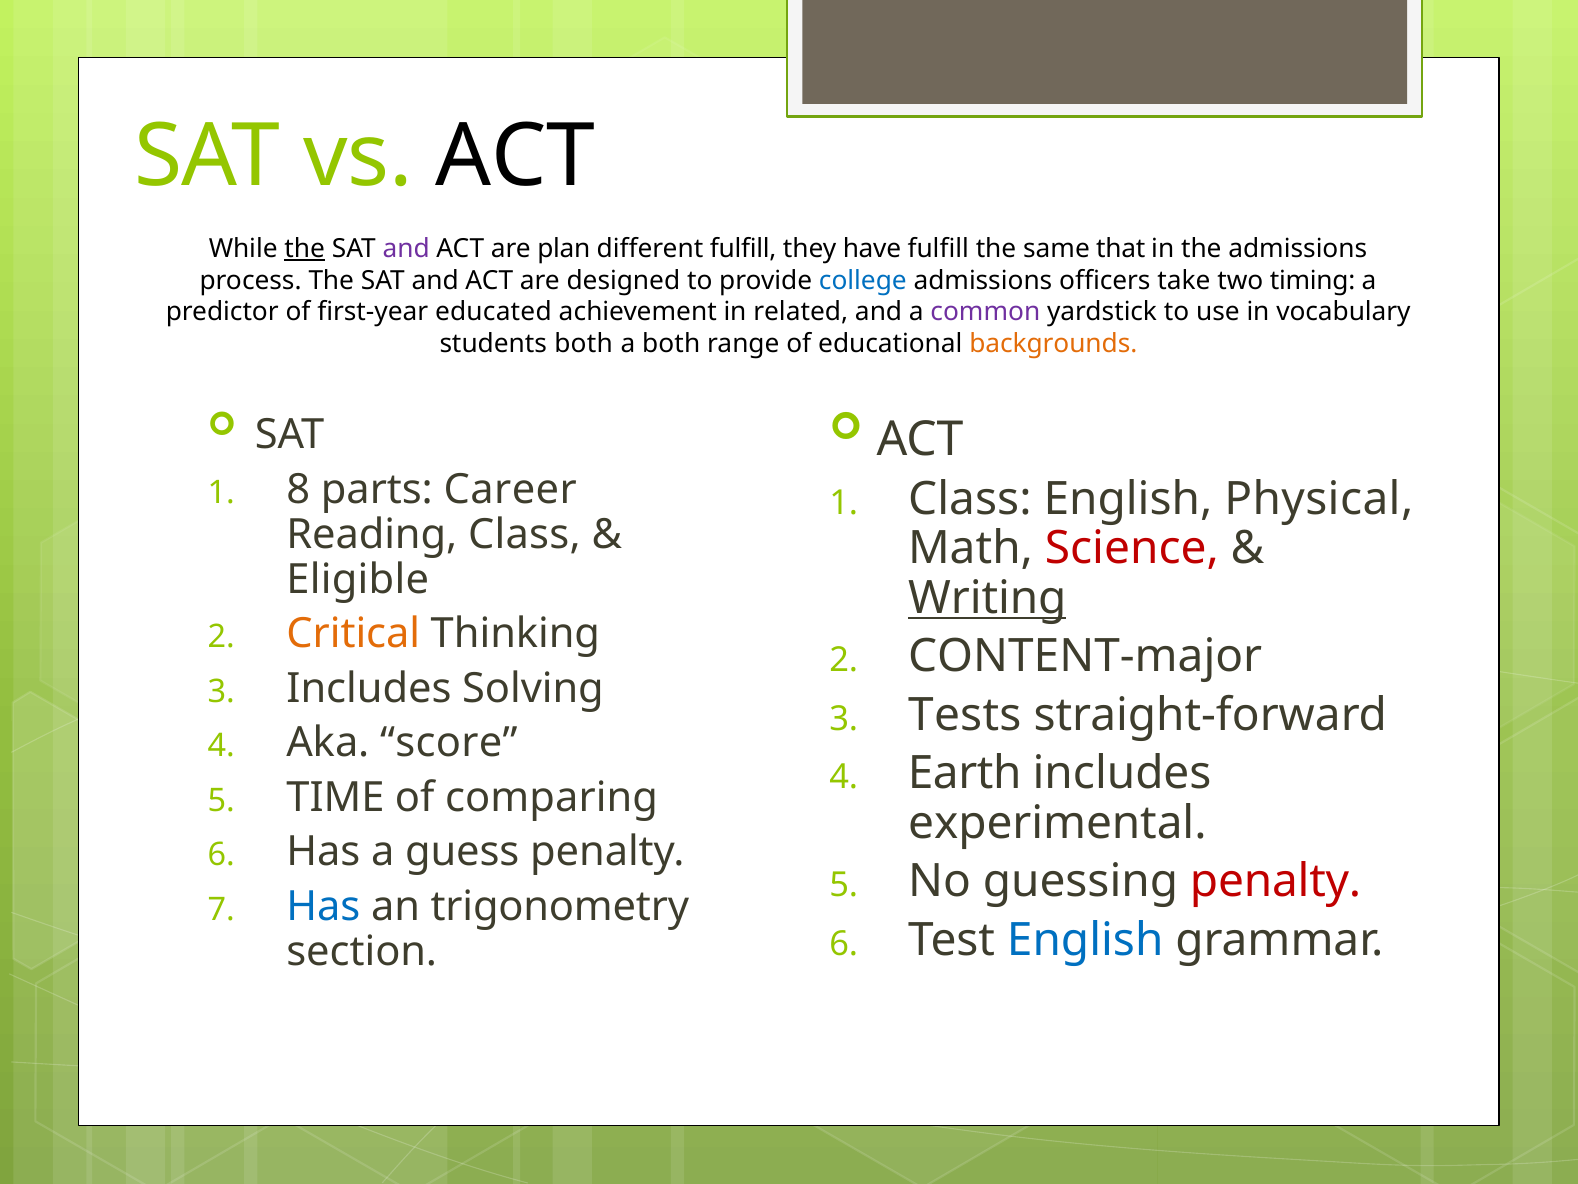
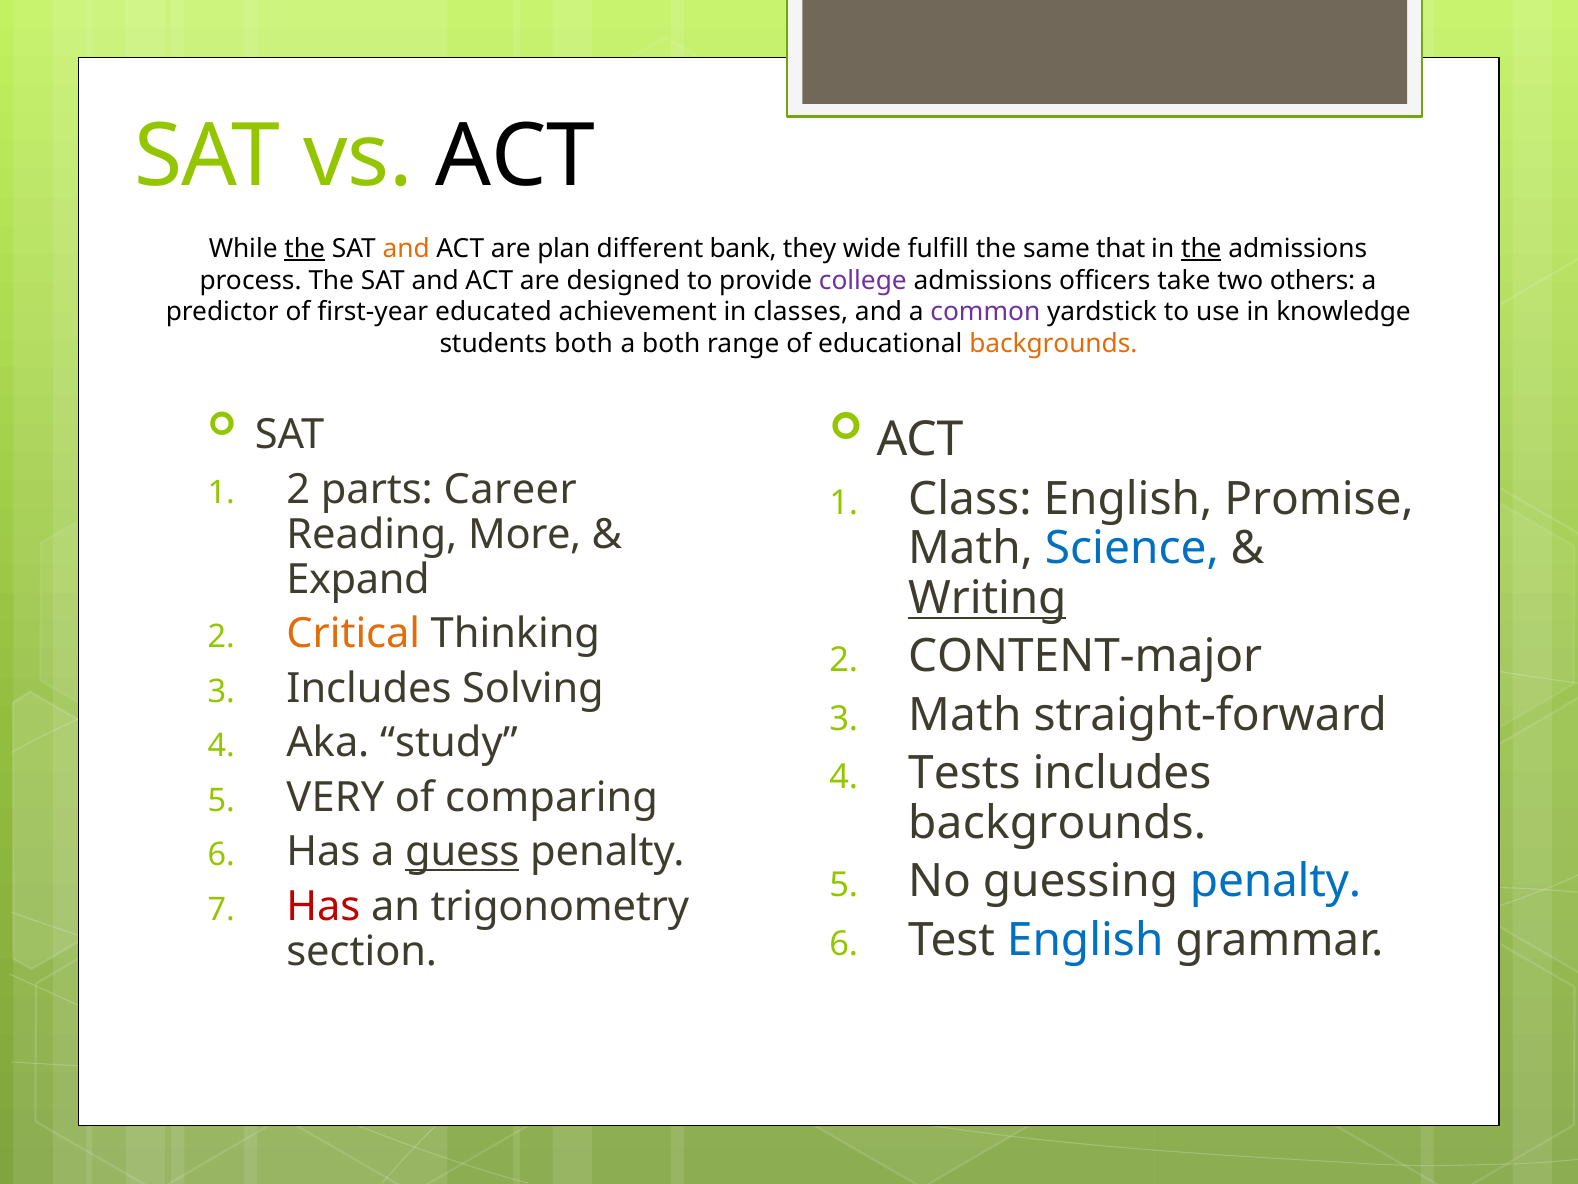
and at (406, 249) colour: purple -> orange
different fulfill: fulfill -> bank
have: have -> wide
the at (1201, 249) underline: none -> present
college colour: blue -> purple
timing: timing -> others
related: related -> classes
vocabulary: vocabulary -> knowledge
8 at (298, 489): 8 -> 2
Physical: Physical -> Promise
Reading Class: Class -> More
Science colour: red -> blue
Eligible: Eligible -> Expand
3 Tests: Tests -> Math
score: score -> study
Earth: Earth -> Tests
TIME: TIME -> VERY
experimental at (1057, 823): experimental -> backgrounds
guess underline: none -> present
penalty at (1276, 881) colour: red -> blue
Has at (323, 906) colour: blue -> red
